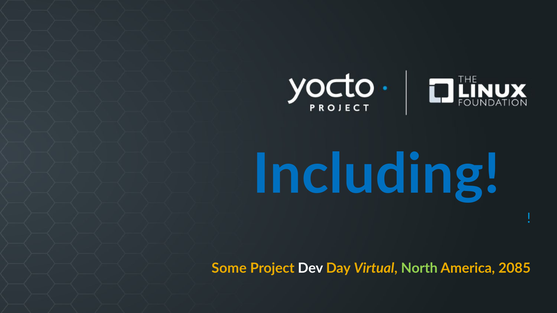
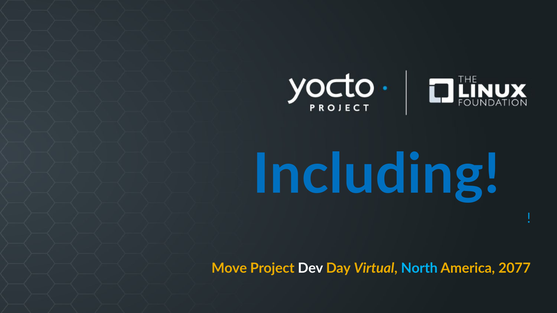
Some: Some -> Move
North colour: light green -> light blue
2085: 2085 -> 2077
